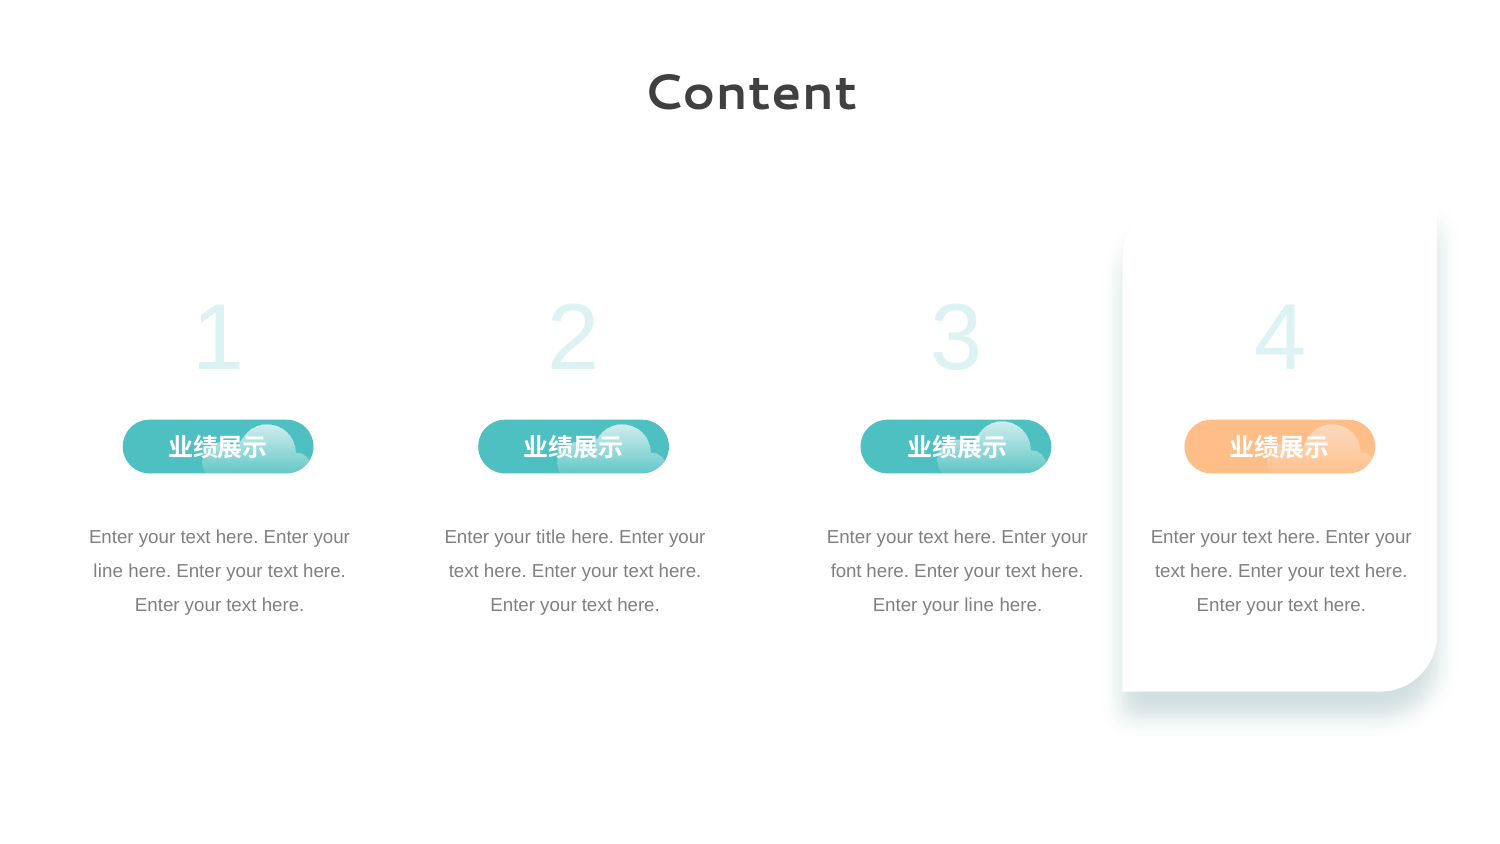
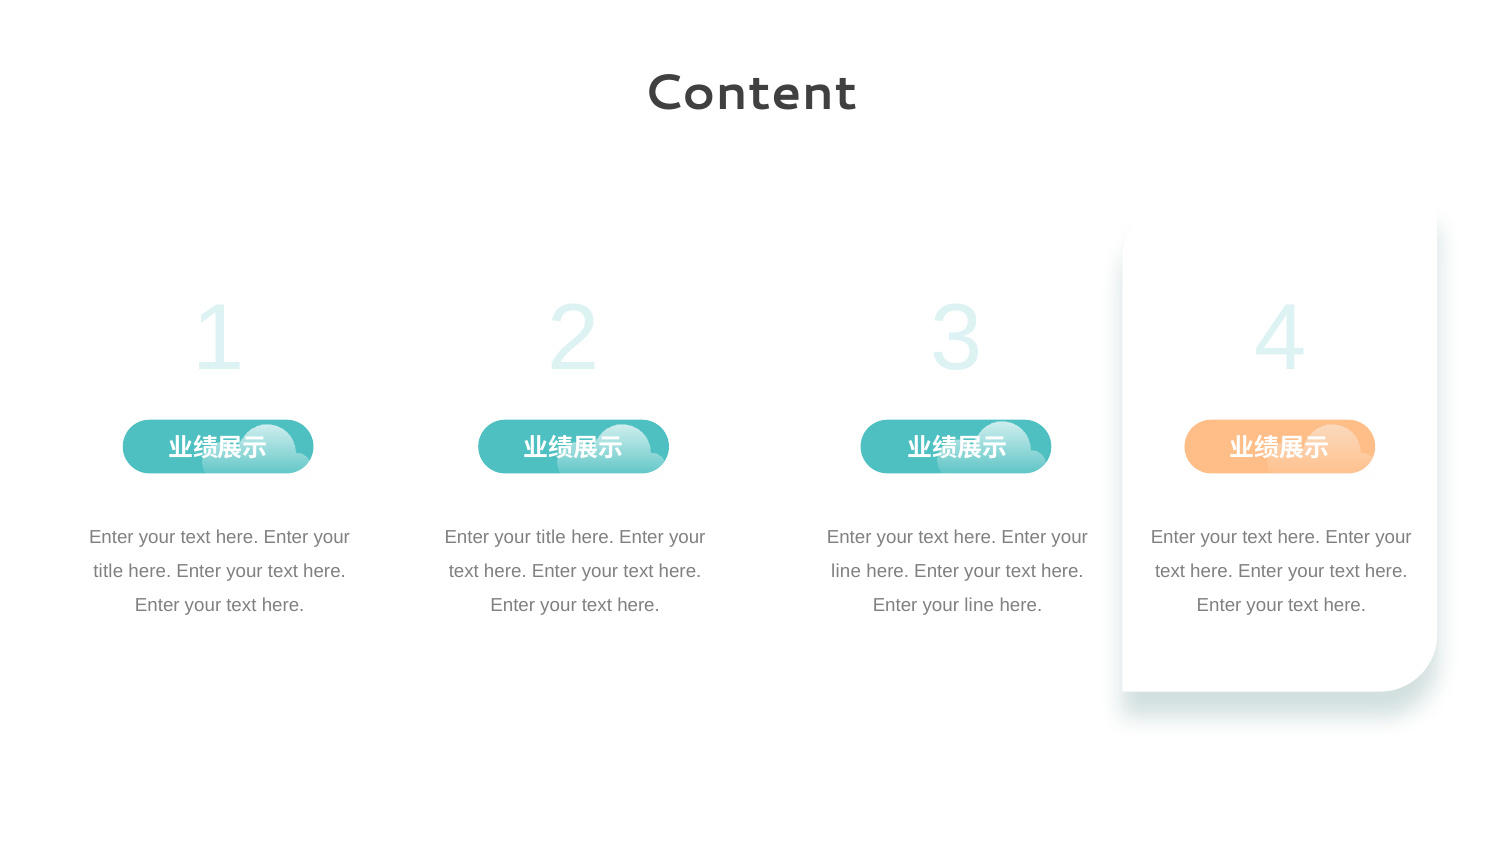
line at (108, 571): line -> title
font at (846, 571): font -> line
